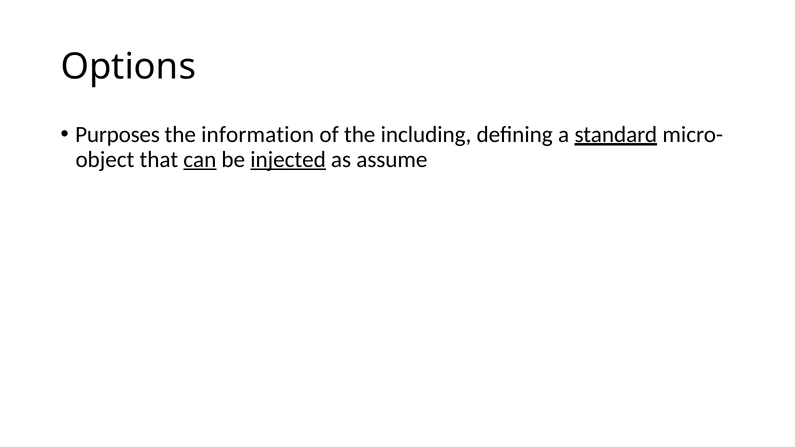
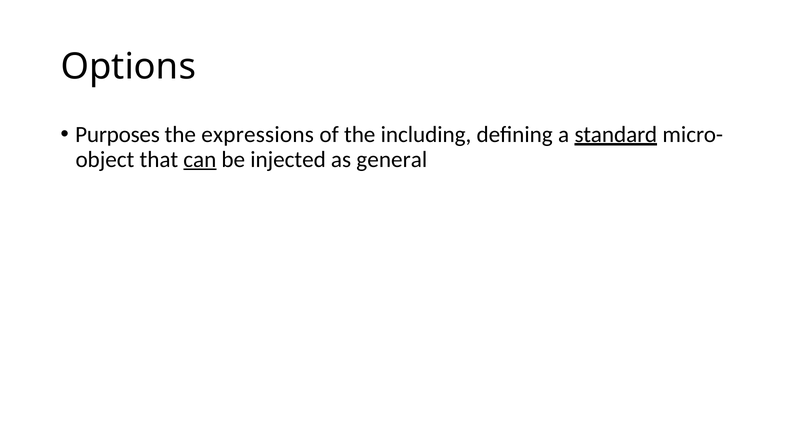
information: information -> expressions
injected underline: present -> none
assume: assume -> general
